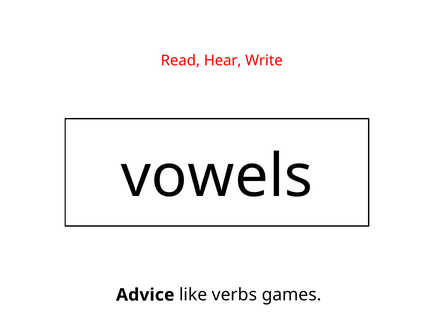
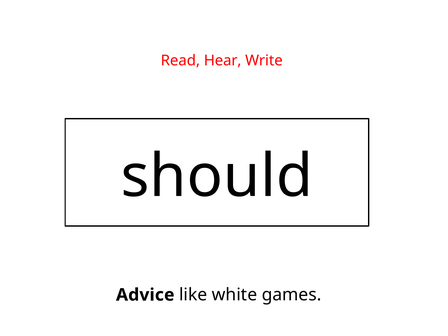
vowels: vowels -> should
verbs: verbs -> white
